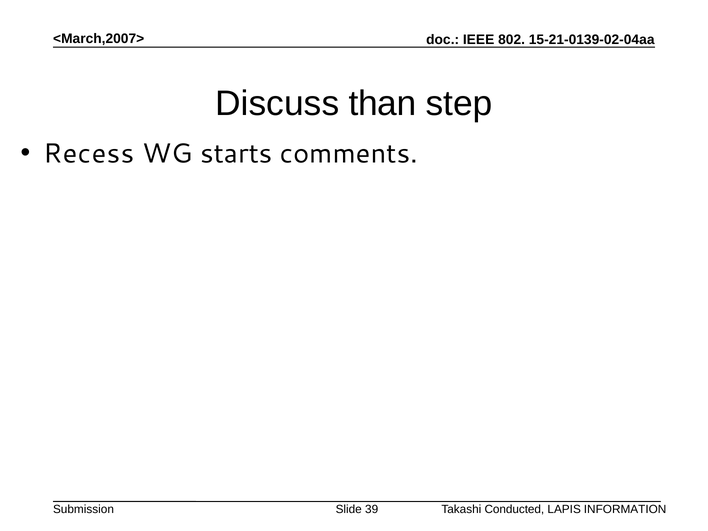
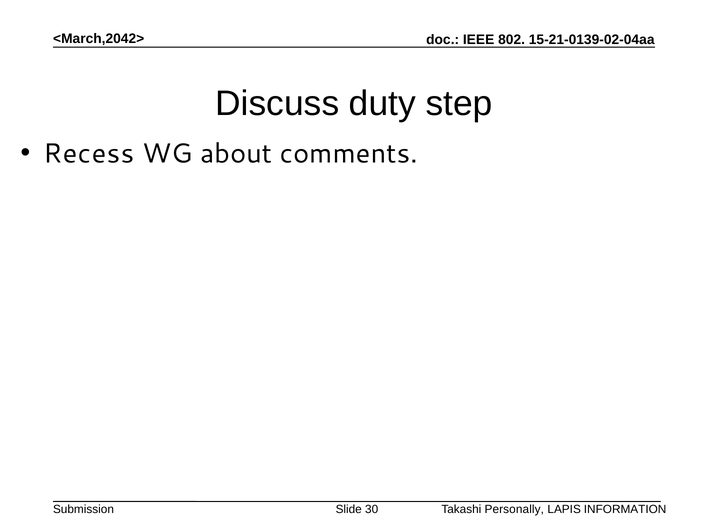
<March,2007>: <March,2007> -> <March,2042>
than: than -> duty
starts: starts -> about
39: 39 -> 30
Conducted: Conducted -> Personally
